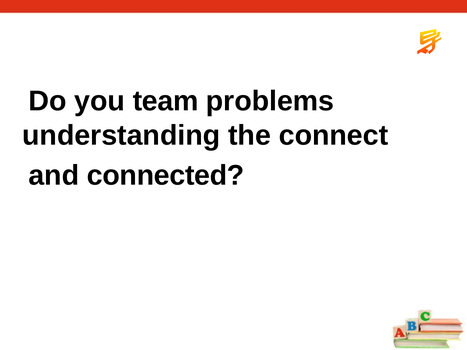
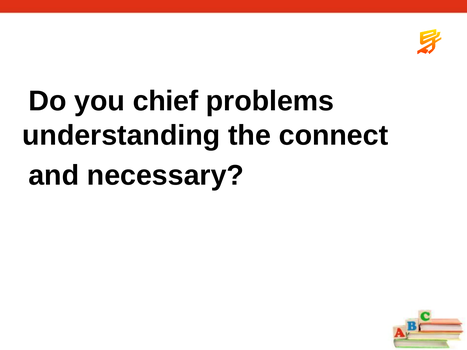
team: team -> chief
connected: connected -> necessary
